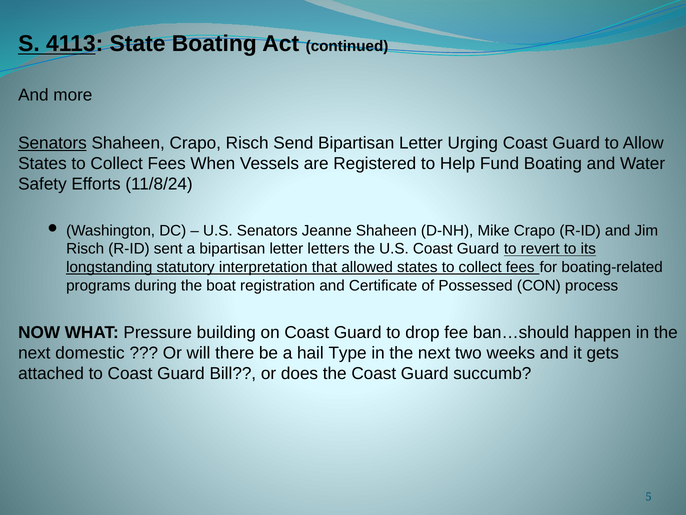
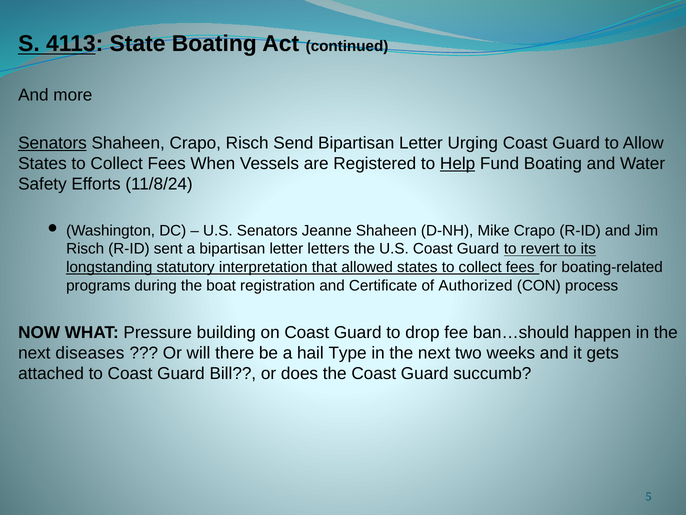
Help underline: none -> present
Possessed: Possessed -> Authorized
domestic: domestic -> diseases
